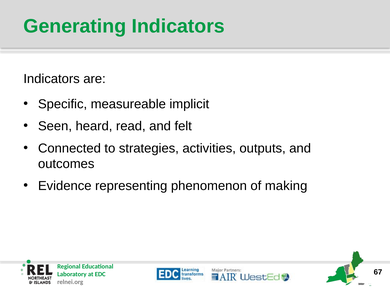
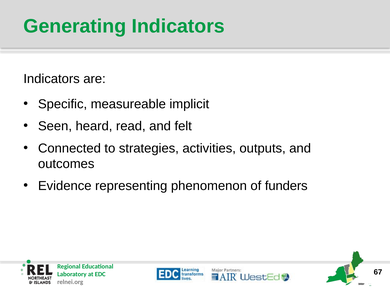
making: making -> funders
